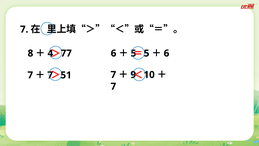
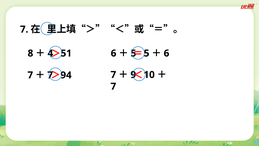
77: 77 -> 51
51: 51 -> 94
